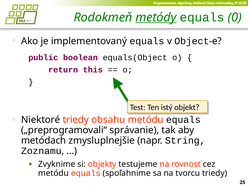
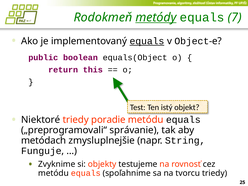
0: 0 -> 7
equals at (147, 41) underline: none -> present
obsahu: obsahu -> poradie
Zoznamu: Zoznamu -> Funguje
